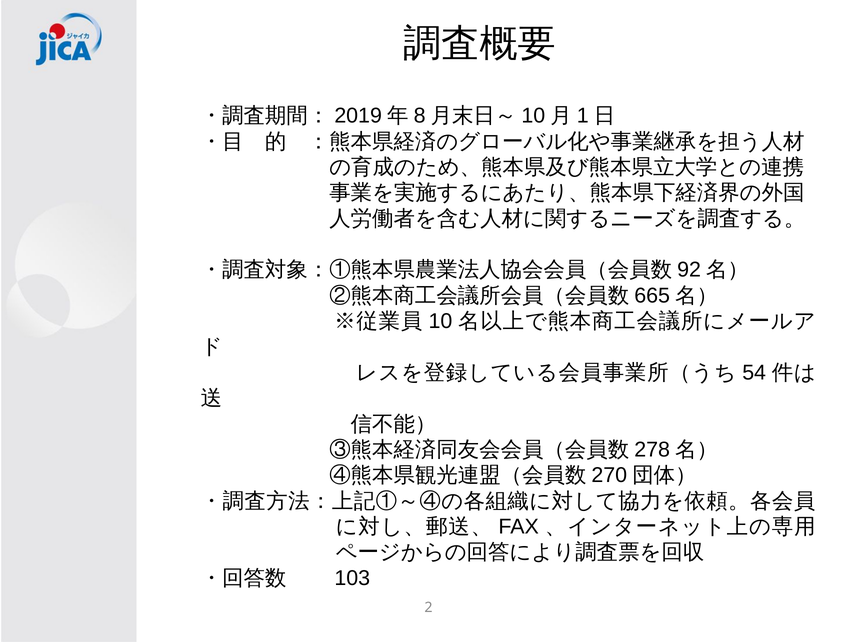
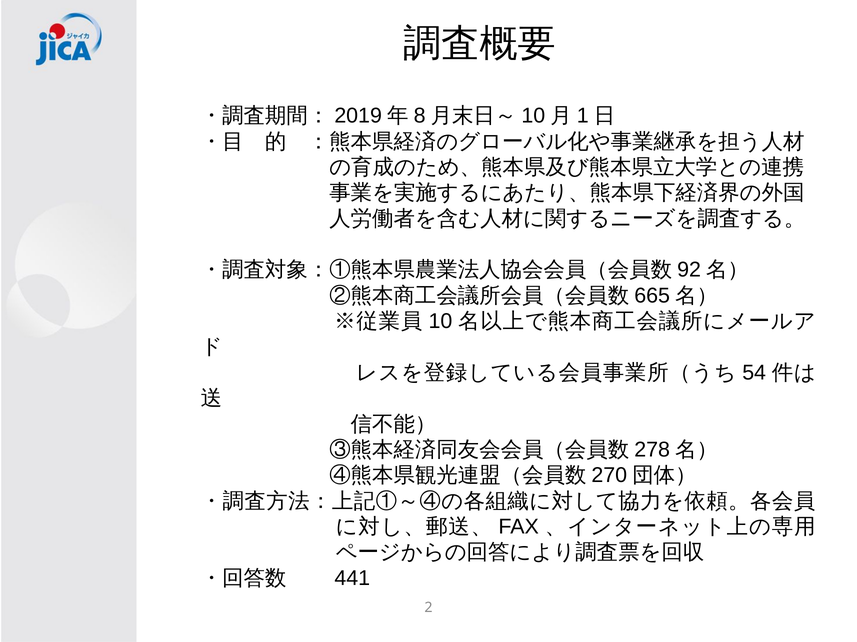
103: 103 -> 441
